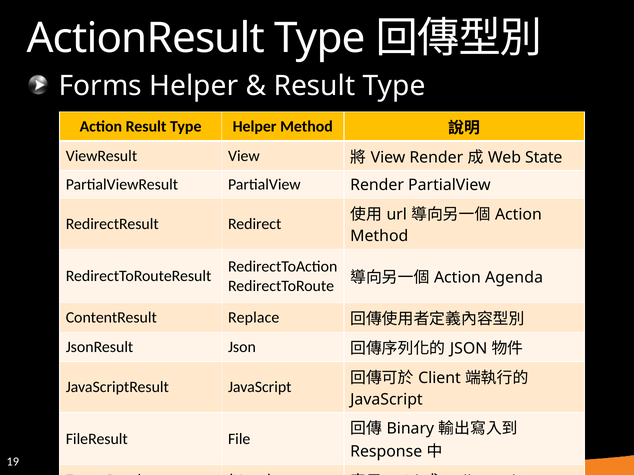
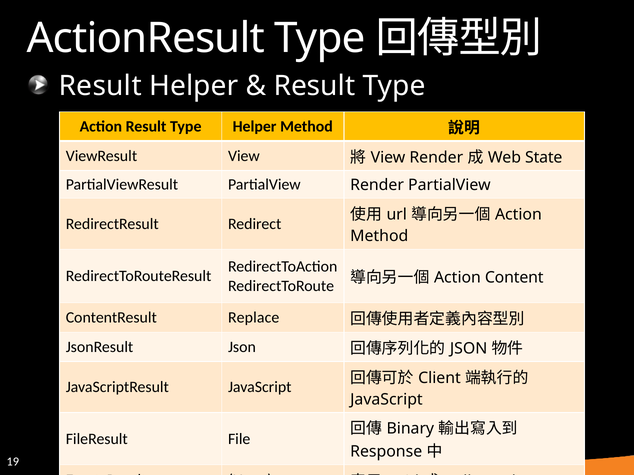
Forms at (100, 86): Forms -> Result
Agenda: Agenda -> Content
